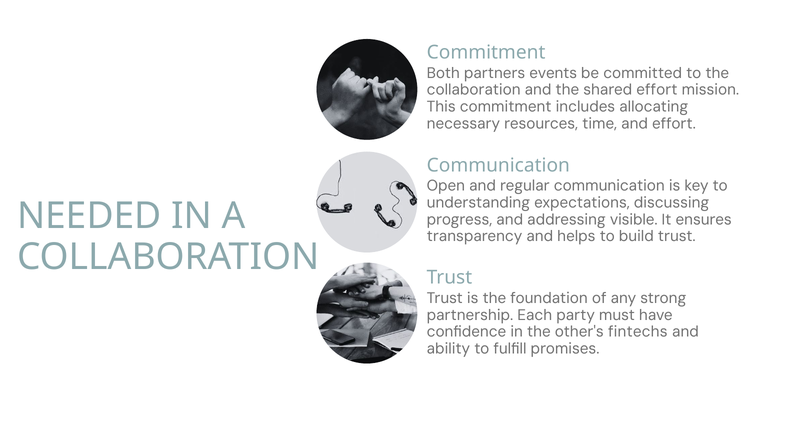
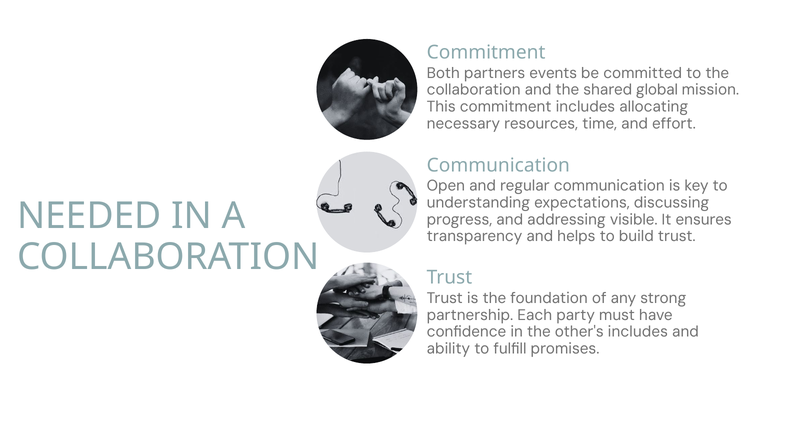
shared effort: effort -> global
other's fintechs: fintechs -> includes
